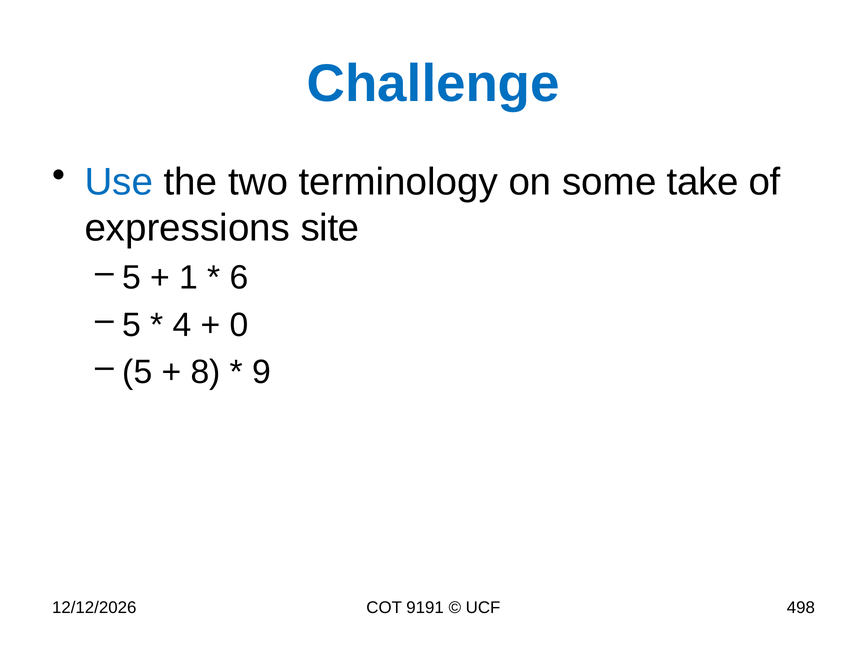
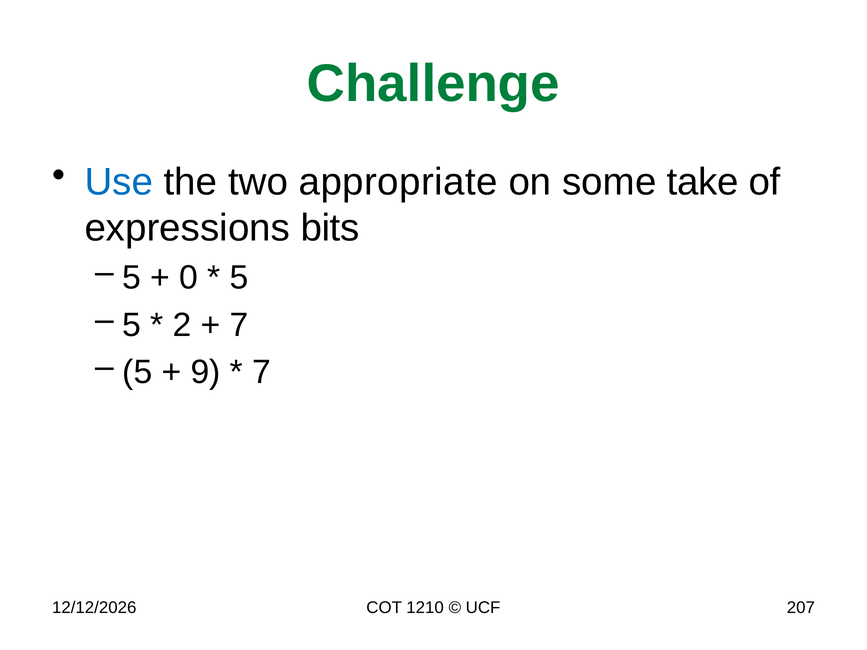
Challenge colour: blue -> green
terminology: terminology -> appropriate
site: site -> bits
1: 1 -> 0
6: 6 -> 5
4: 4 -> 2
0 at (239, 325): 0 -> 7
8: 8 -> 9
9 at (262, 372): 9 -> 7
9191: 9191 -> 1210
498: 498 -> 207
